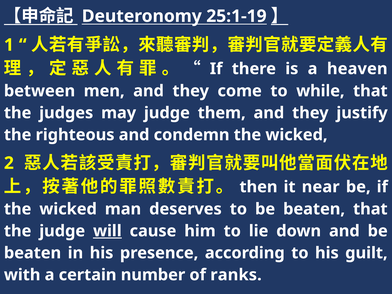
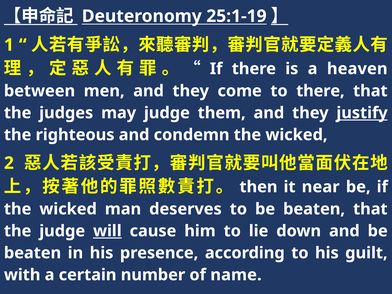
to while: while -> there
justify underline: none -> present
ranks: ranks -> name
